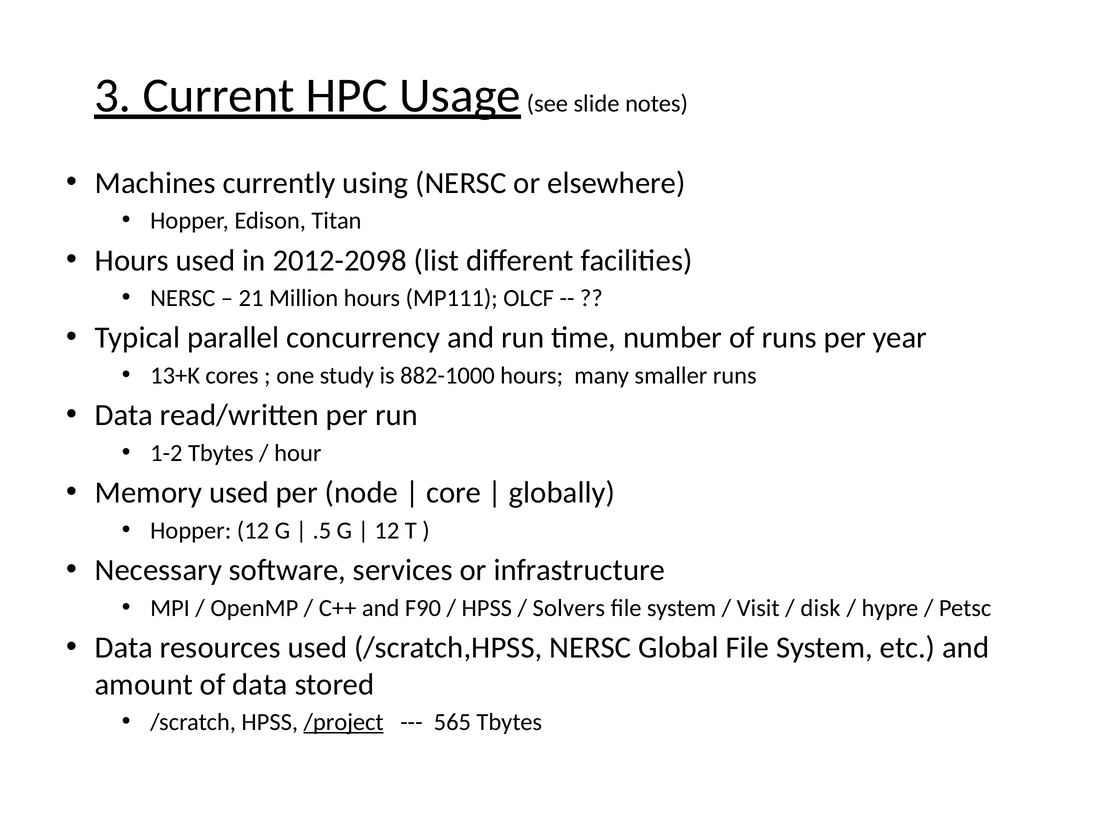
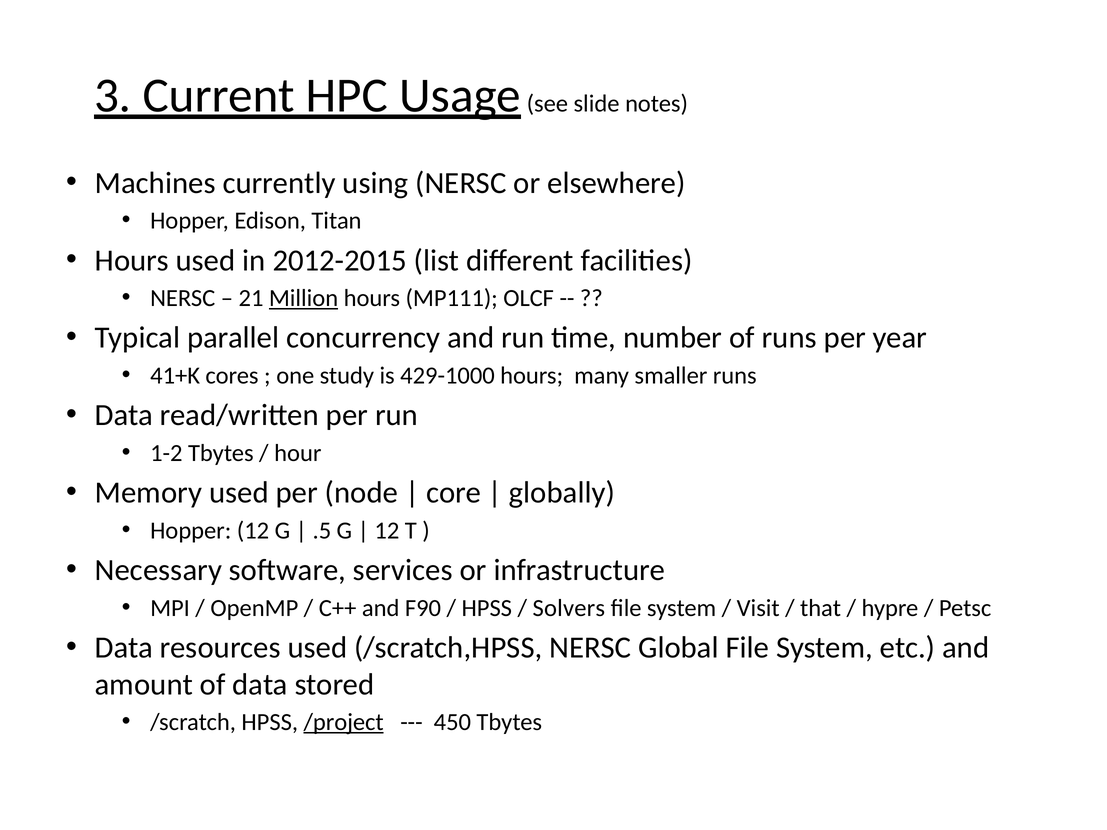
2012-2098: 2012-2098 -> 2012-2015
Million underline: none -> present
13+K: 13+K -> 41+K
882-1000: 882-1000 -> 429-1000
disk: disk -> that
565: 565 -> 450
